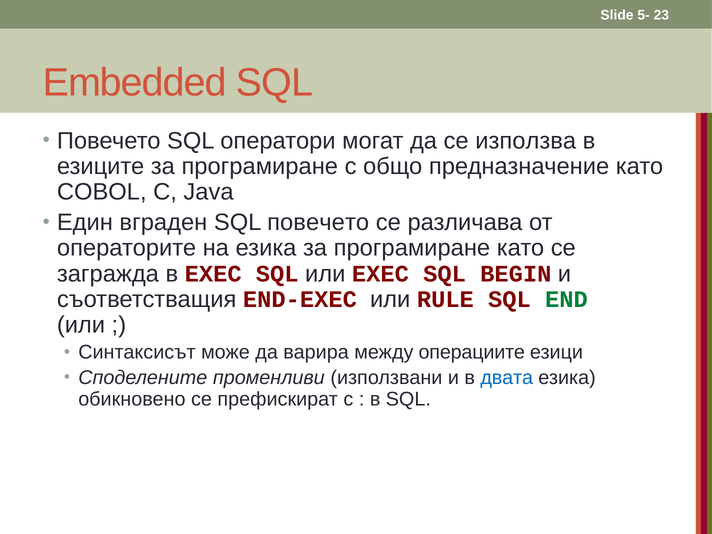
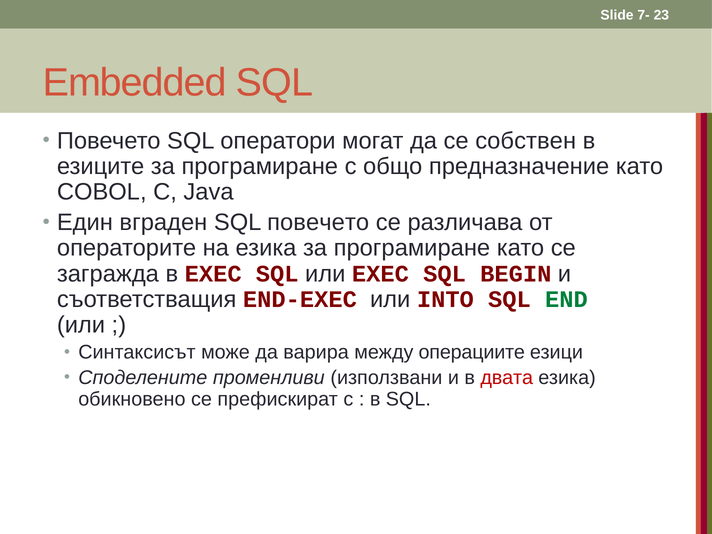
5-: 5- -> 7-
използва: използва -> собствен
RULE: RULE -> INTO
двата colour: blue -> red
